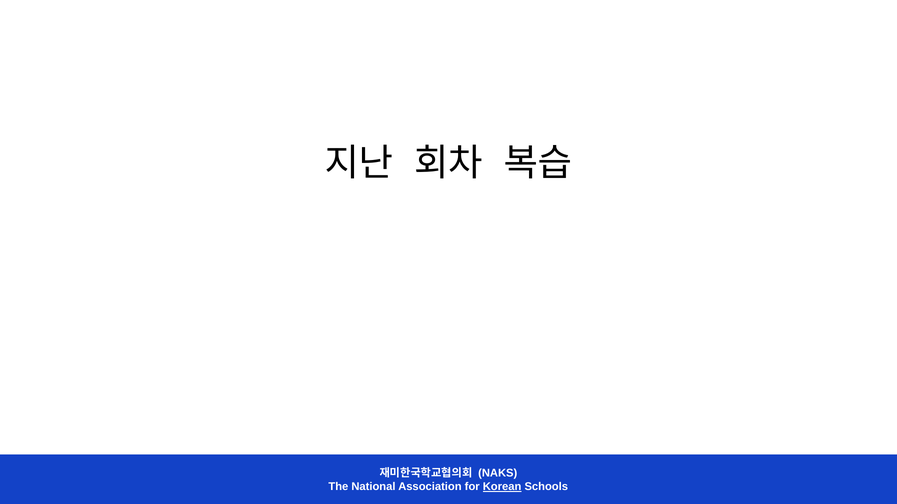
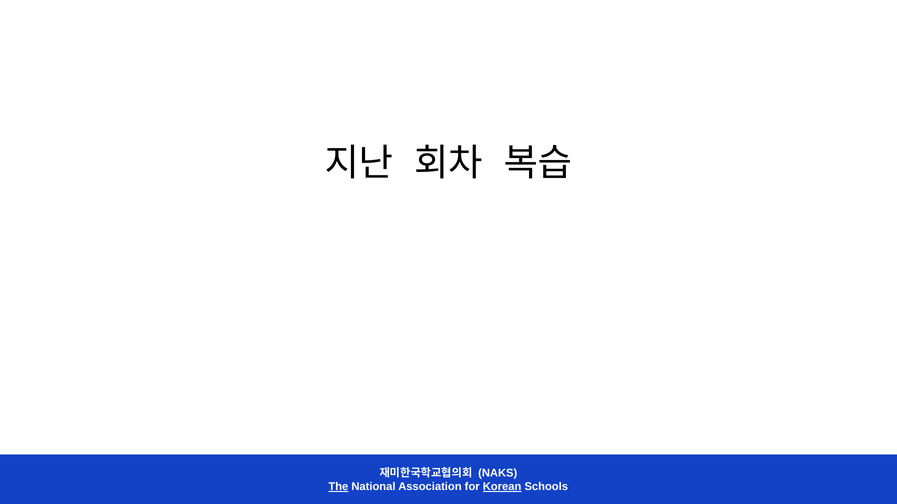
The underline: none -> present
